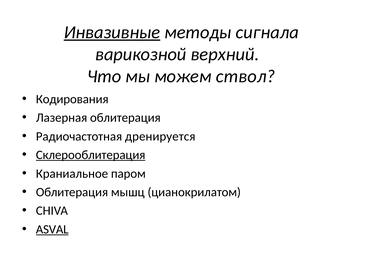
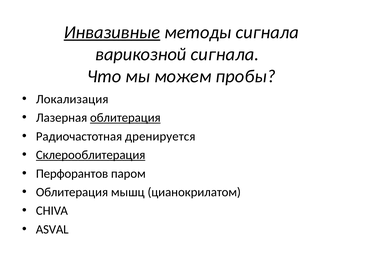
варикозной верхний: верхний -> сигнала
ствол: ствол -> пробы
Кодирования: Кодирования -> Локализация
облитерация at (125, 118) underline: none -> present
Краниальное: Краниальное -> Перфорантов
ASVAL underline: present -> none
